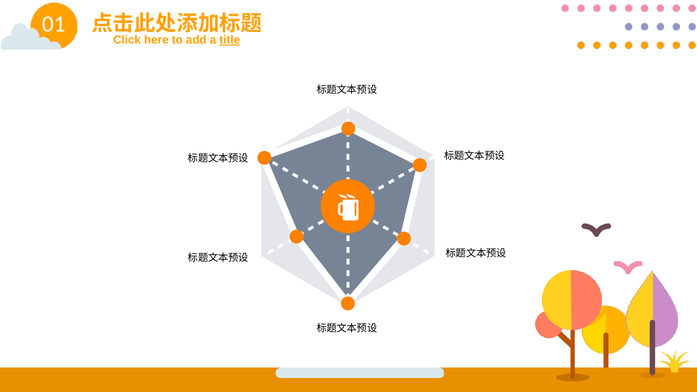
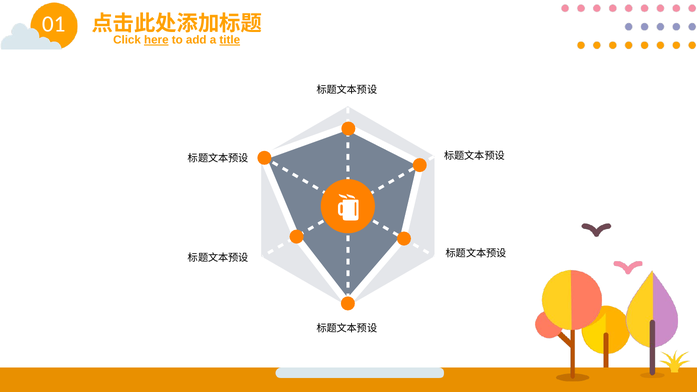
here underline: none -> present
